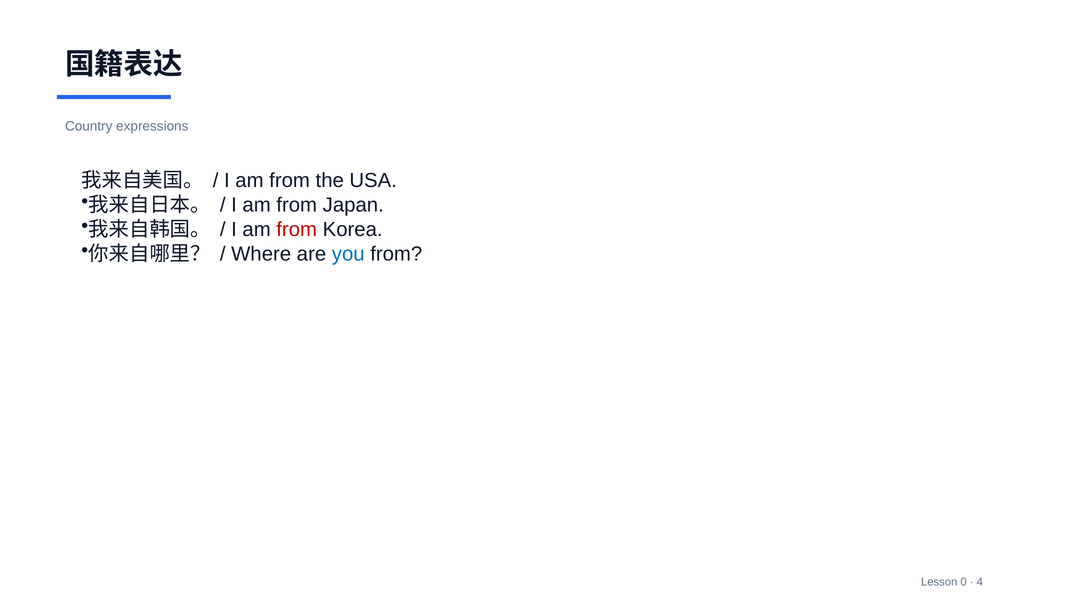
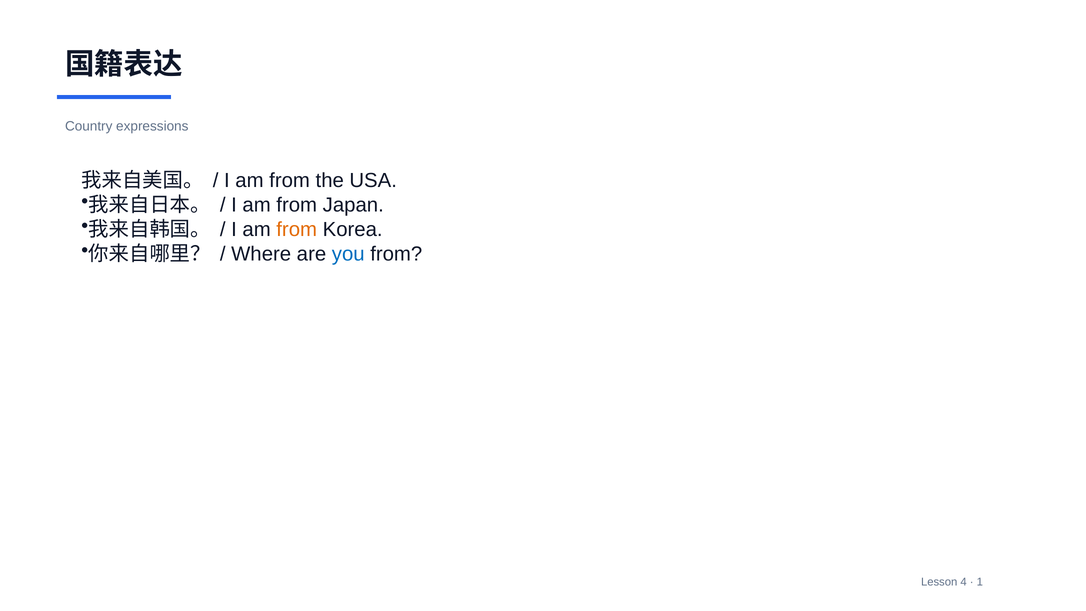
from at (297, 229) colour: red -> orange
0: 0 -> 4
4: 4 -> 1
